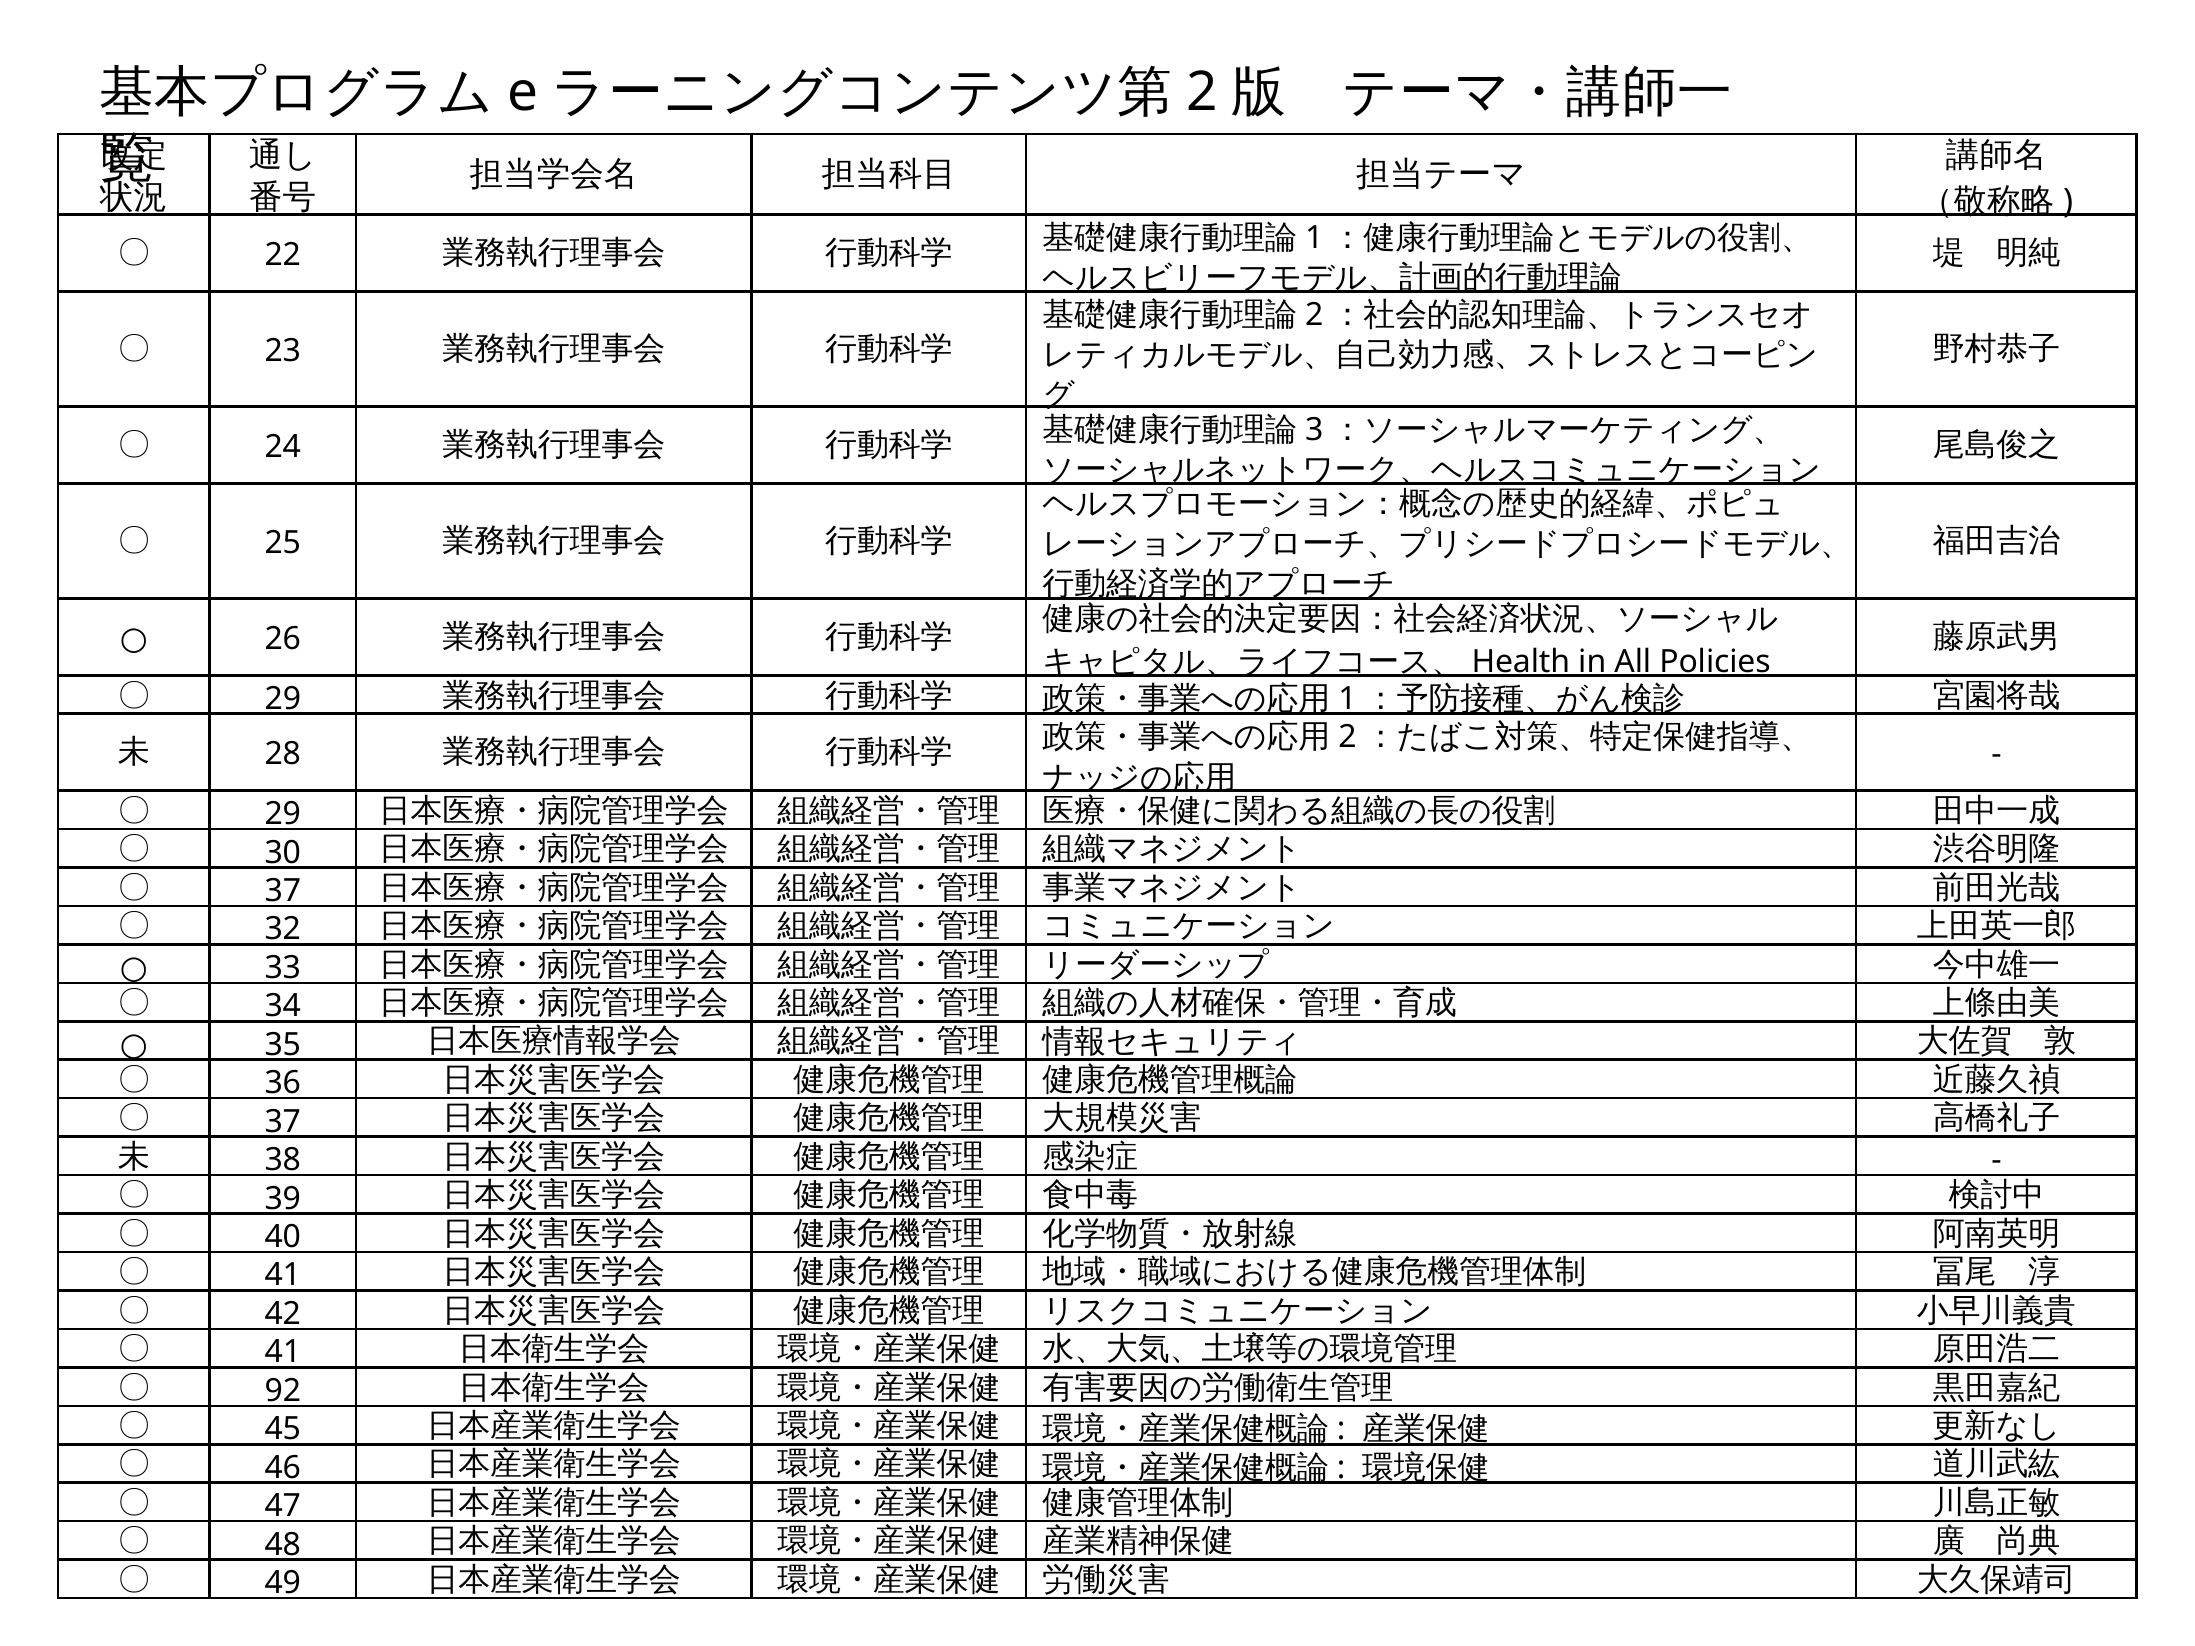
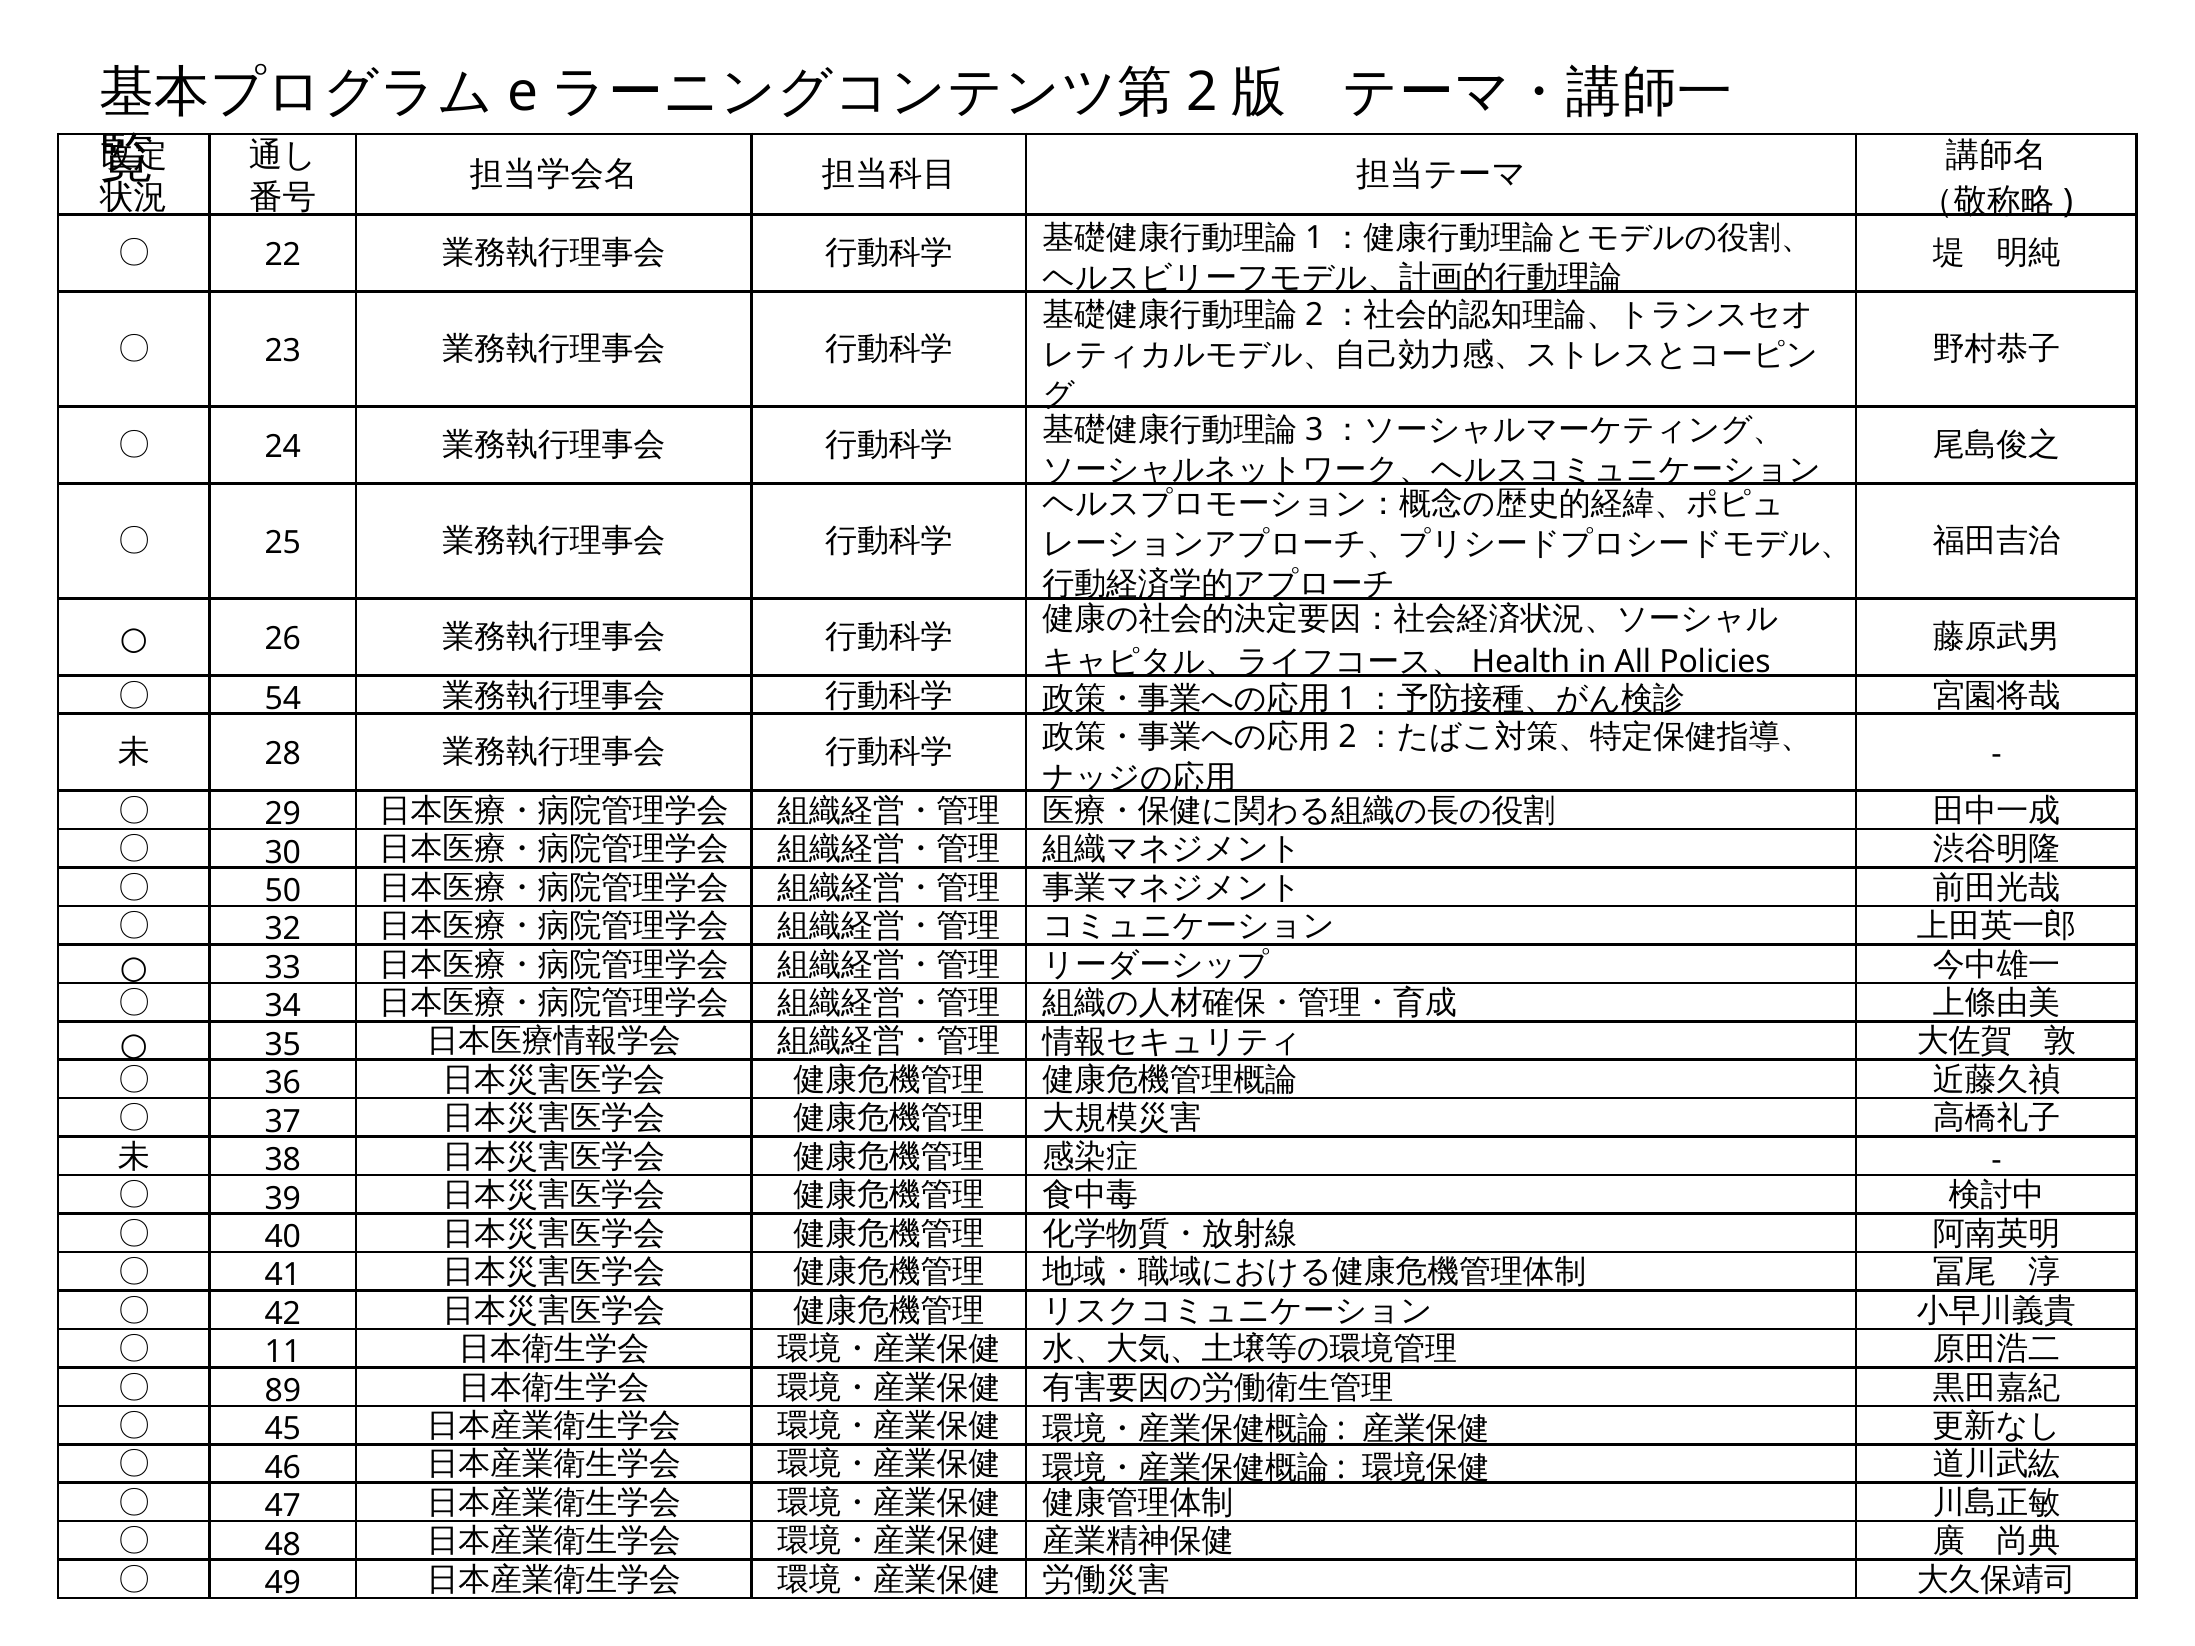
29 at (283, 699): 29 -> 54
37 at (283, 891): 37 -> 50
41 at (283, 1353): 41 -> 11
92: 92 -> 89
